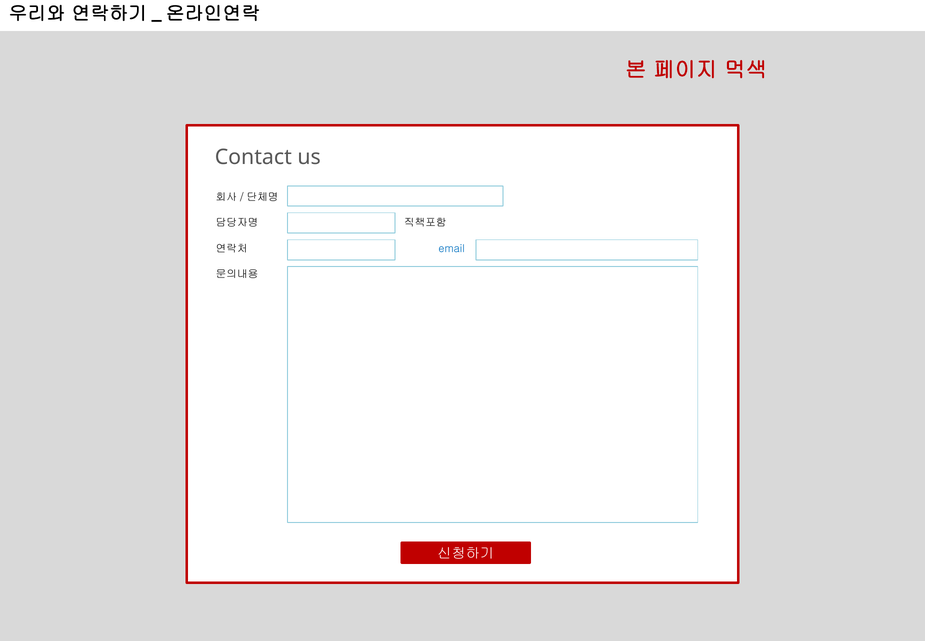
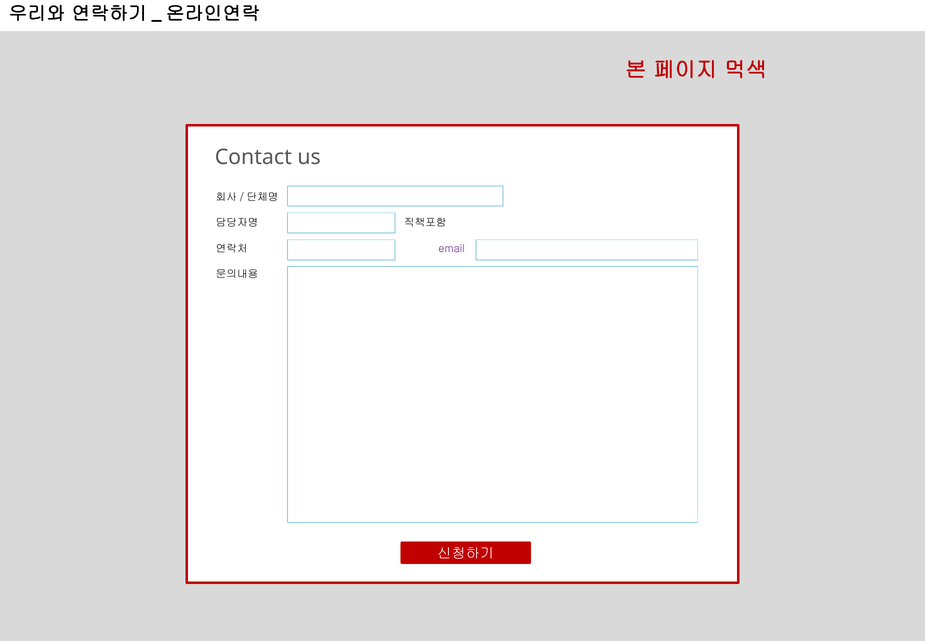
email colour: blue -> purple
